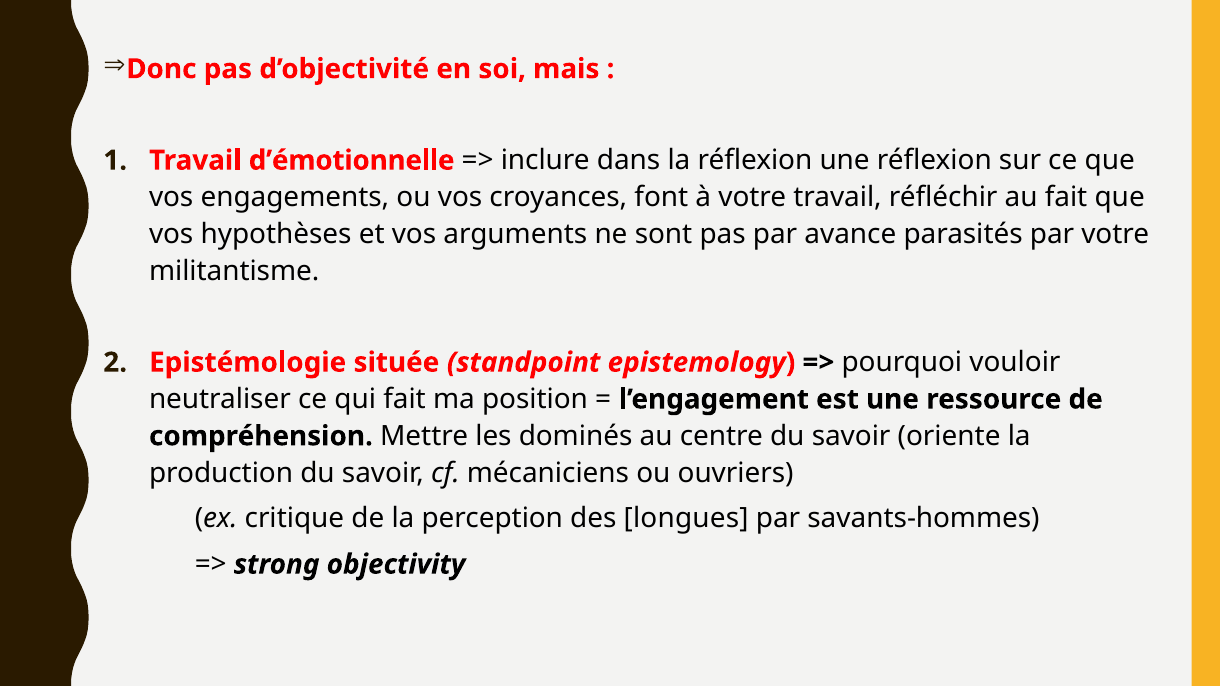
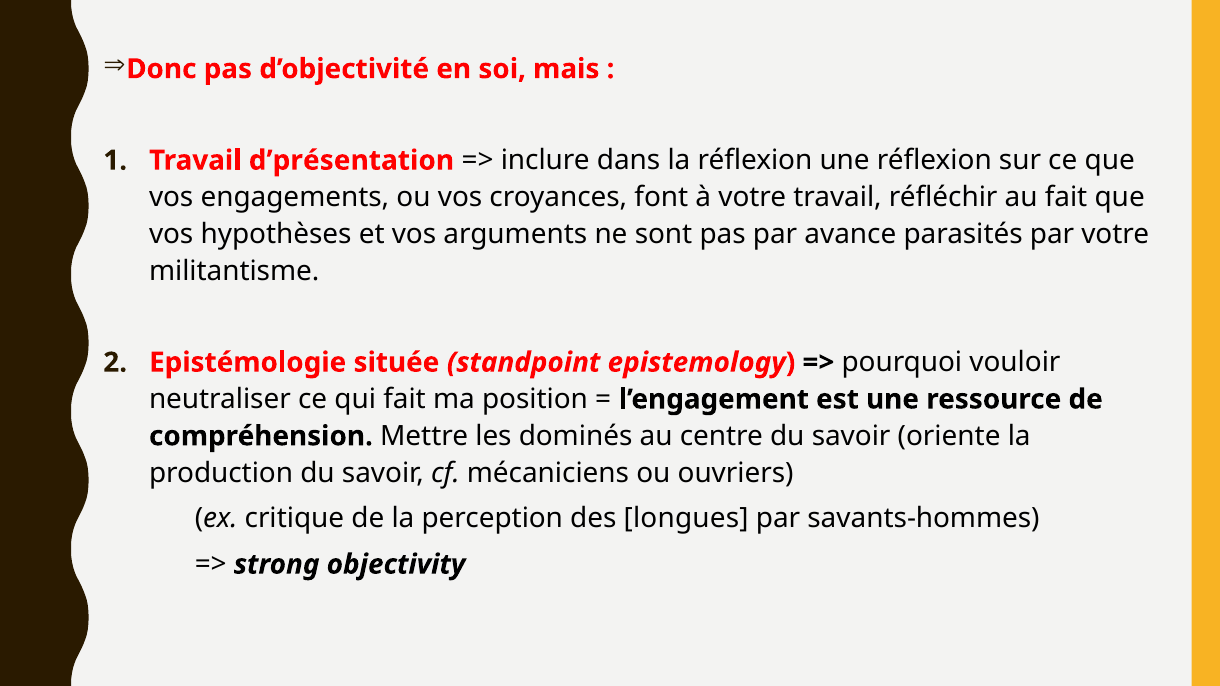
d’émotionnelle: d’émotionnelle -> d’présentation
